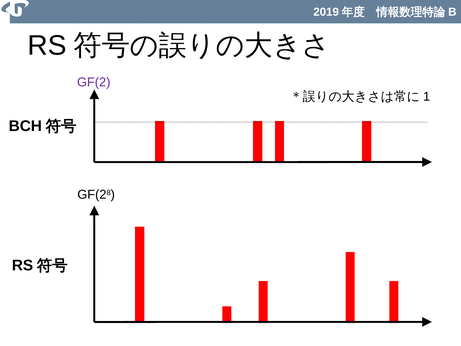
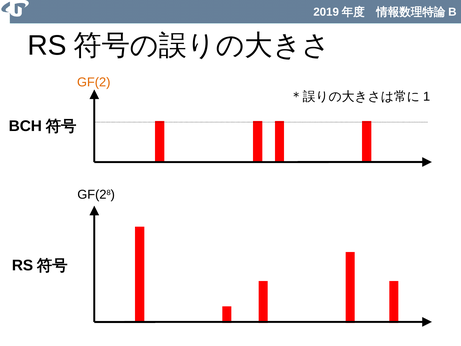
GF(2 colour: purple -> orange
